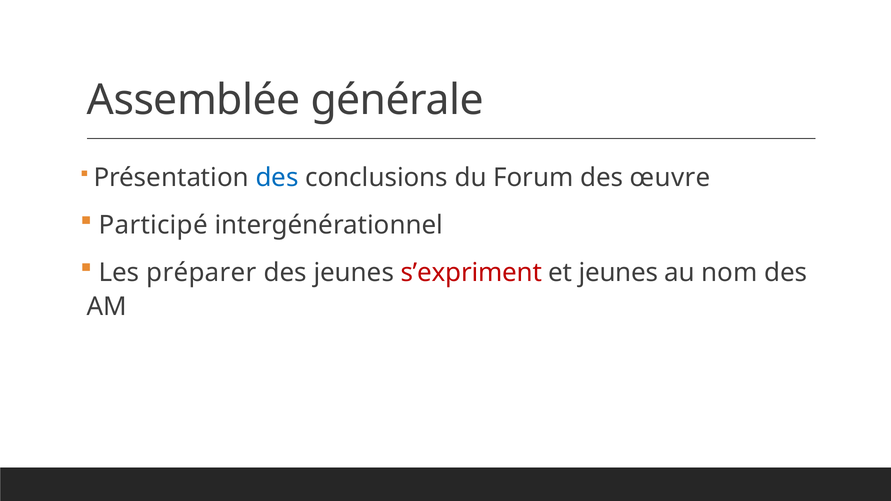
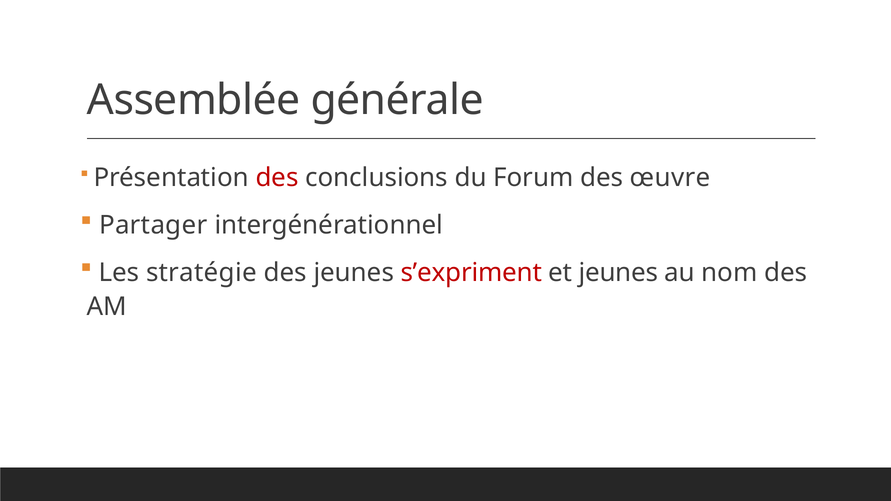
des at (277, 178) colour: blue -> red
Participé: Participé -> Partager
préparer: préparer -> stratégie
